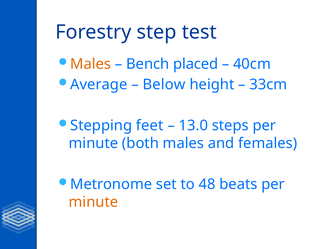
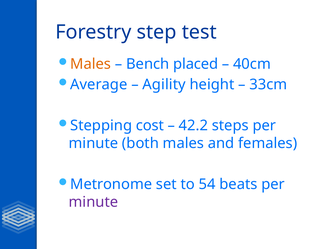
Below: Below -> Agility
feet: feet -> cost
13.0: 13.0 -> 42.2
48: 48 -> 54
minute at (93, 202) colour: orange -> purple
